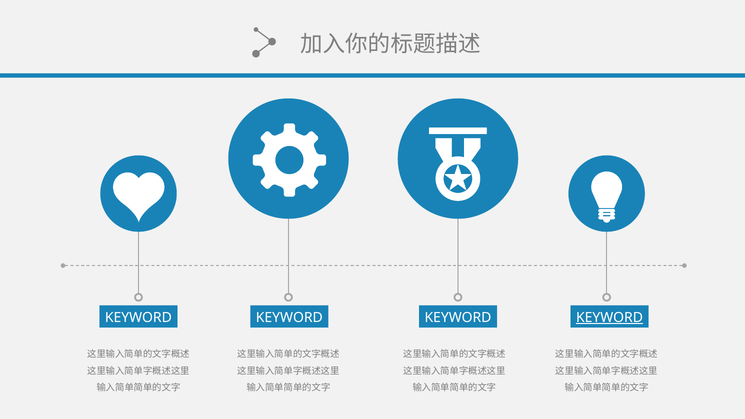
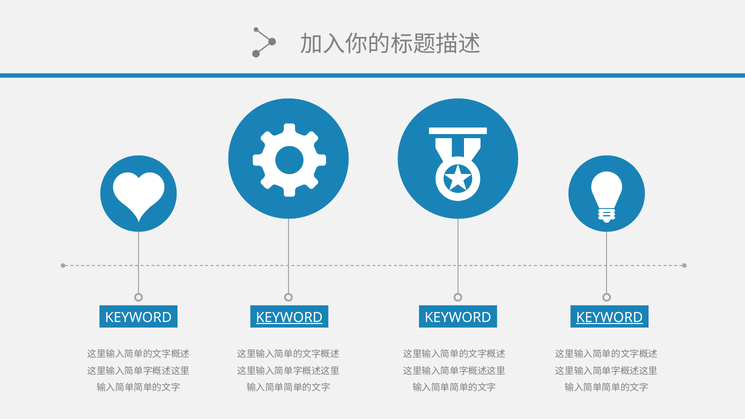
KEYWORD at (289, 318) underline: none -> present
